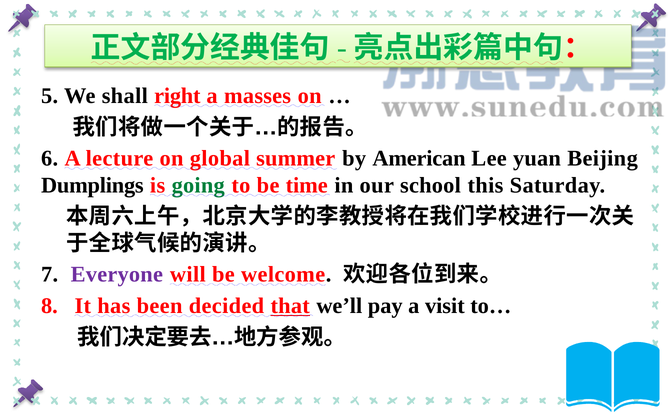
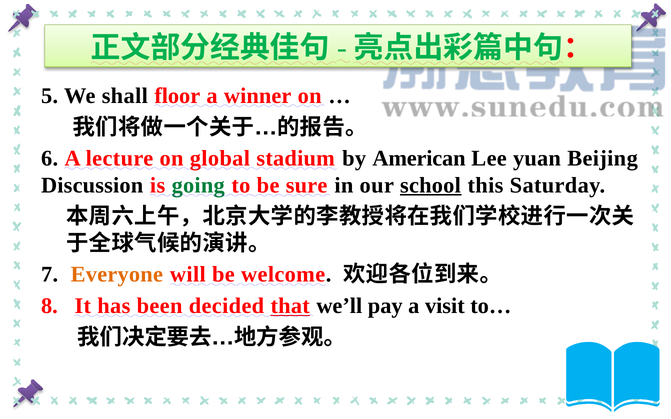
right: right -> floor
masses: masses -> winner
summer: summer -> stadium
Dumplings: Dumplings -> Discussion
time: time -> sure
school underline: none -> present
Everyone colour: purple -> orange
